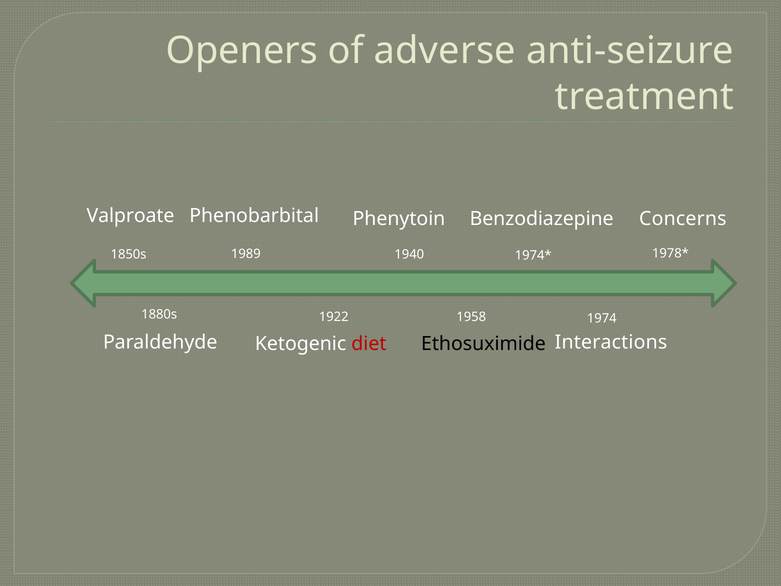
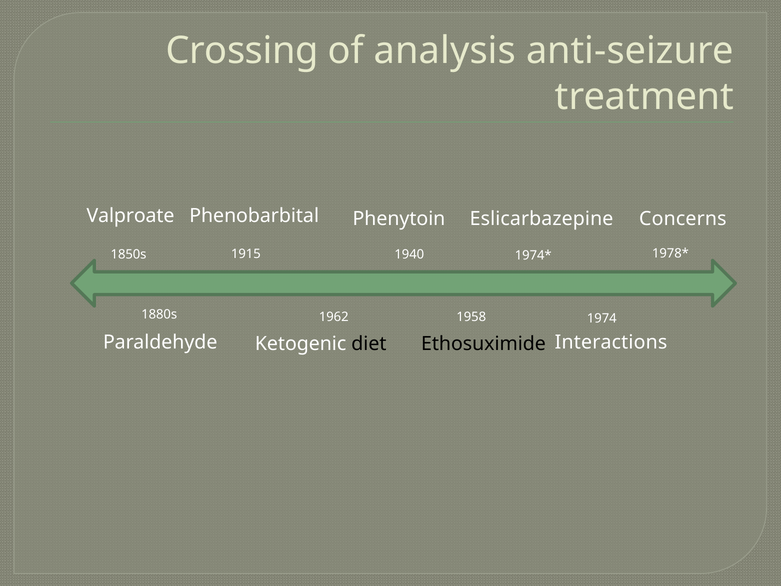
Openers: Openers -> Crossing
adverse: adverse -> analysis
Benzodiazepine: Benzodiazepine -> Eslicarbazepine
1989: 1989 -> 1915
1922: 1922 -> 1962
diet colour: red -> black
